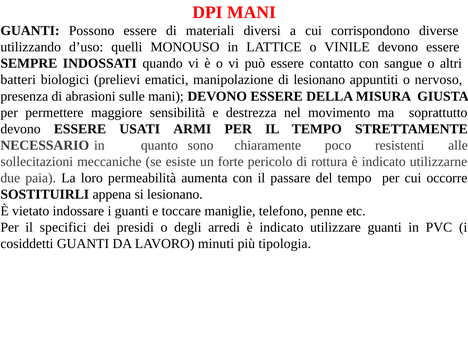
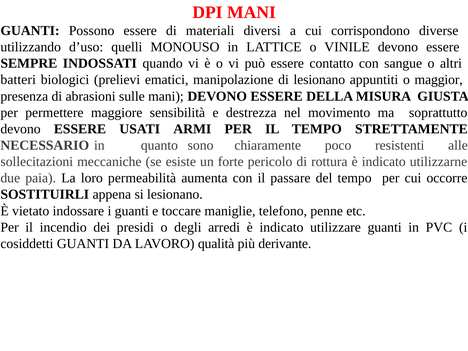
nervoso: nervoso -> maggior
specifici: specifici -> incendio
minuti: minuti -> qualità
tipologia: tipologia -> derivante
